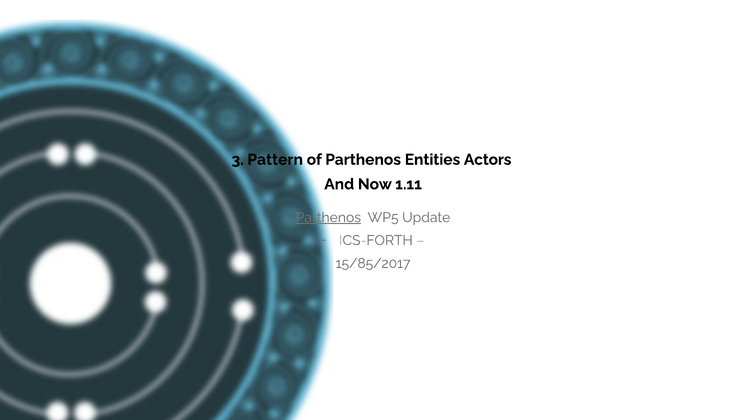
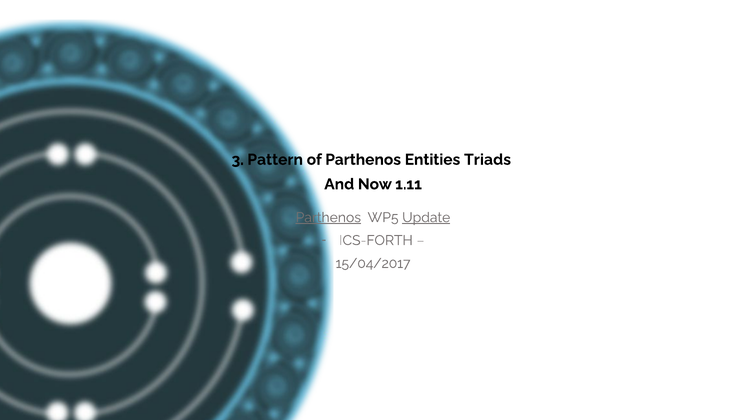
Actors: Actors -> Triads
Update underline: none -> present
15/85/2017: 15/85/2017 -> 15/04/2017
